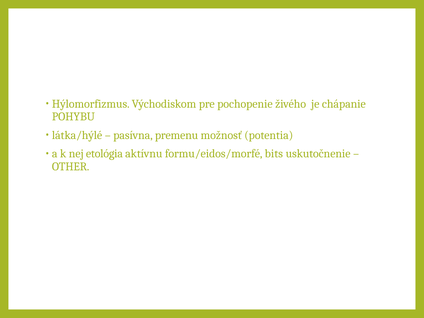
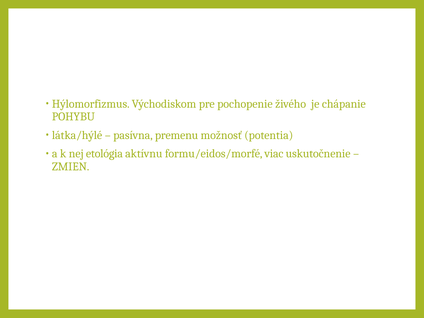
bits: bits -> viac
OTHER: OTHER -> ZMIEN
